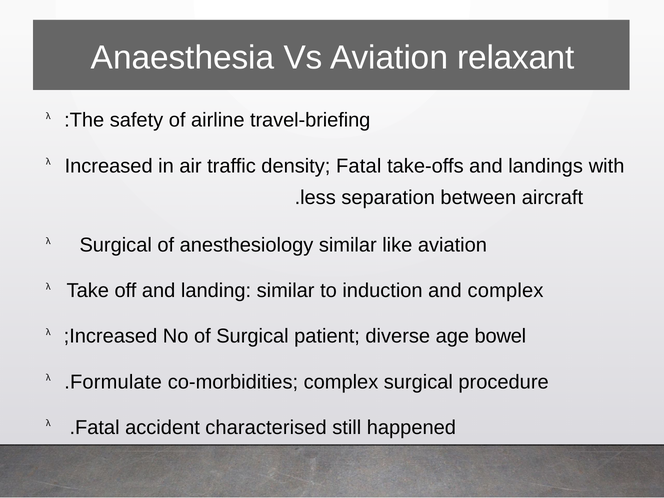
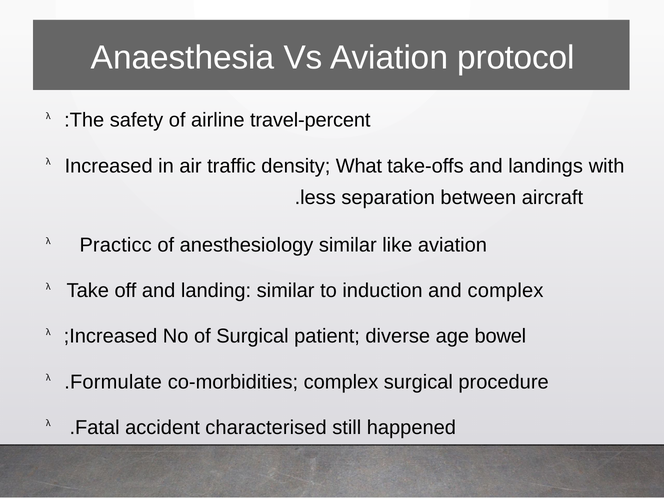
relaxant: relaxant -> protocol
travel-briefing: travel-briefing -> travel-percent
density Fatal: Fatal -> What
Surgical at (116, 245): Surgical -> Practicc
